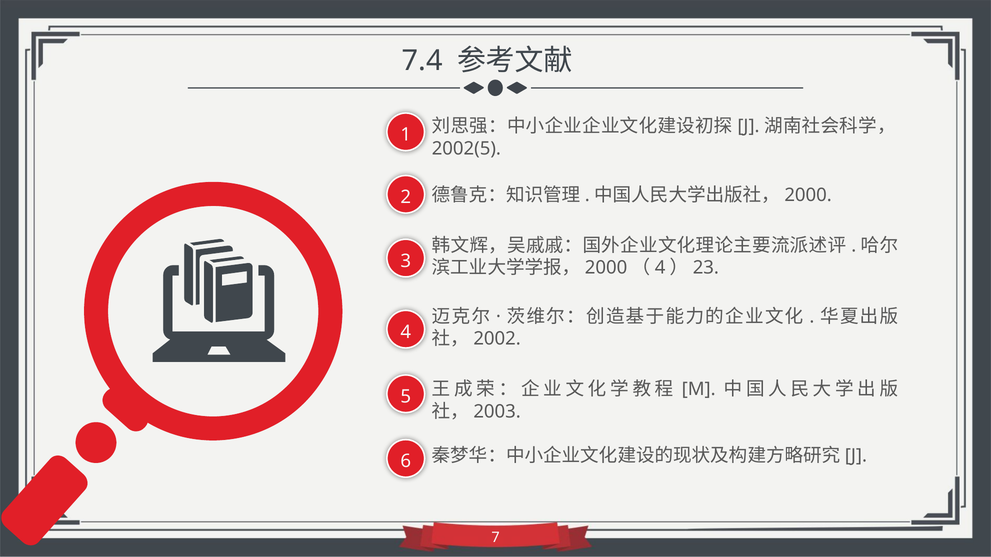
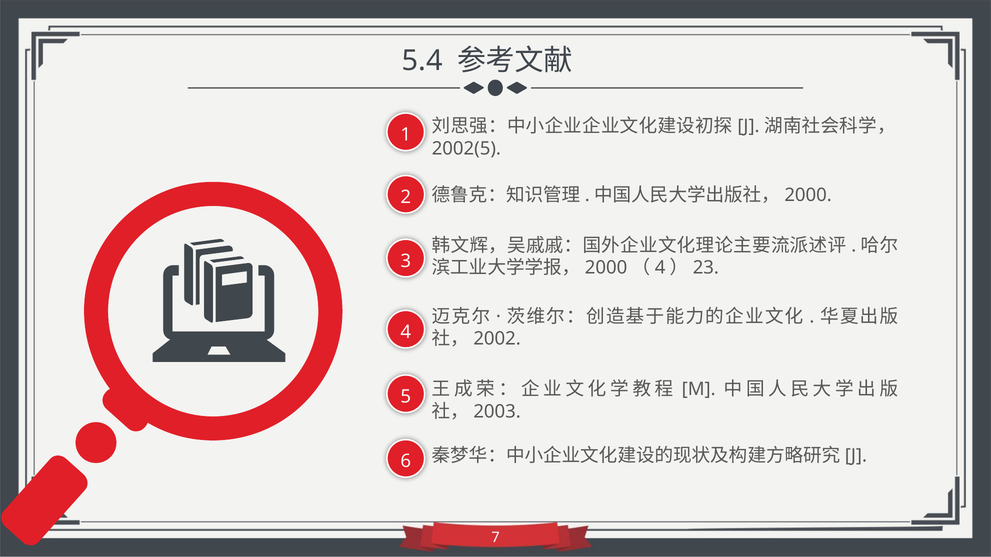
7.4: 7.4 -> 5.4
